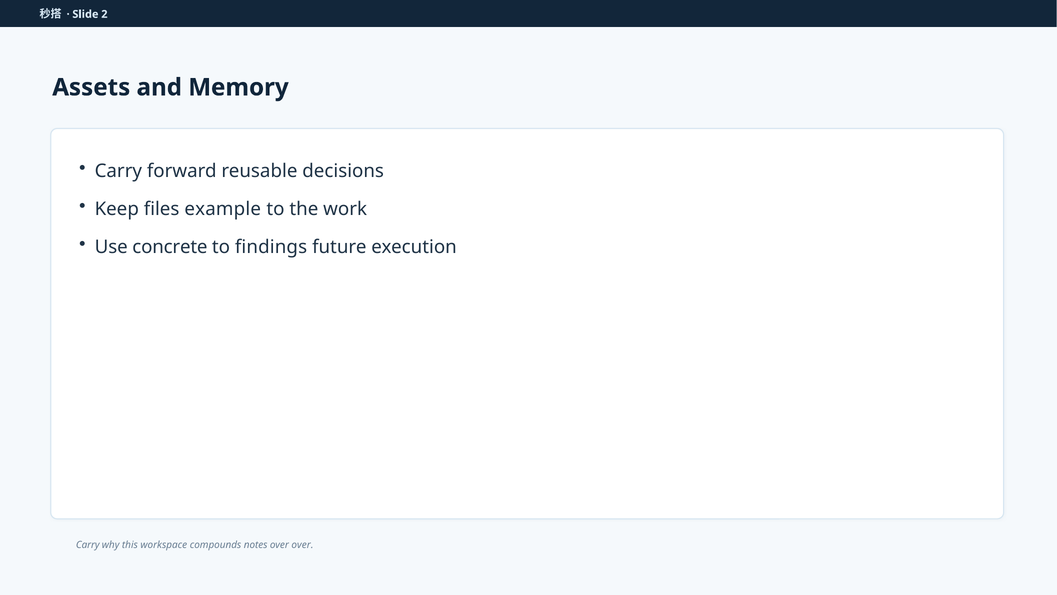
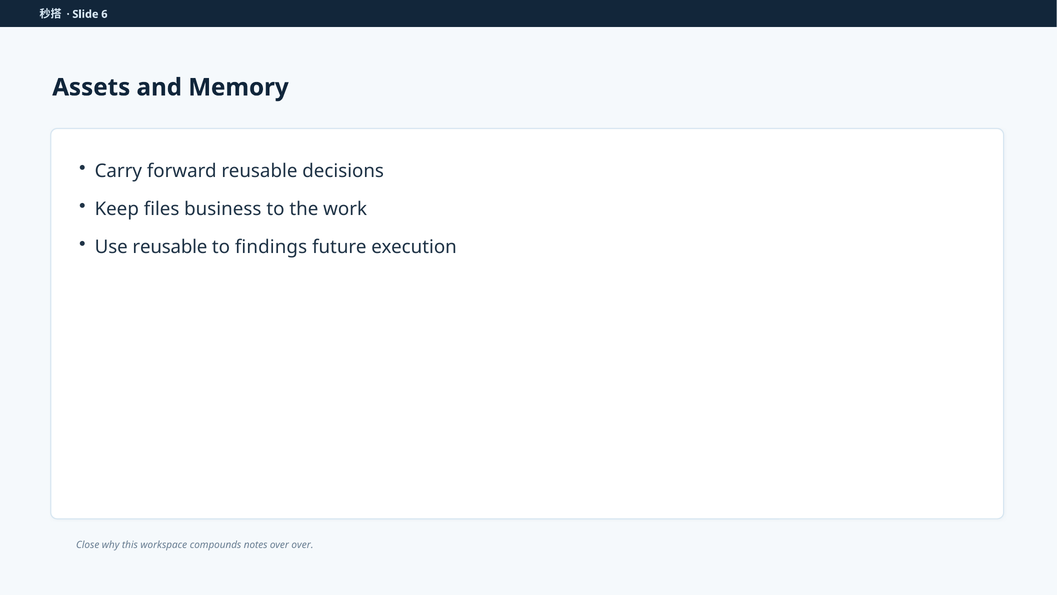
2: 2 -> 6
example: example -> business
Use concrete: concrete -> reusable
Carry at (88, 544): Carry -> Close
